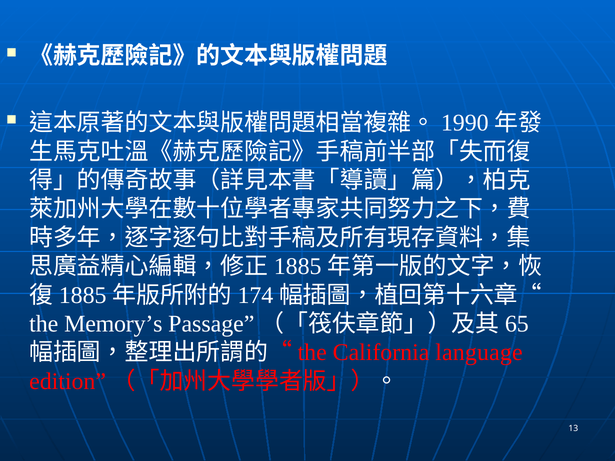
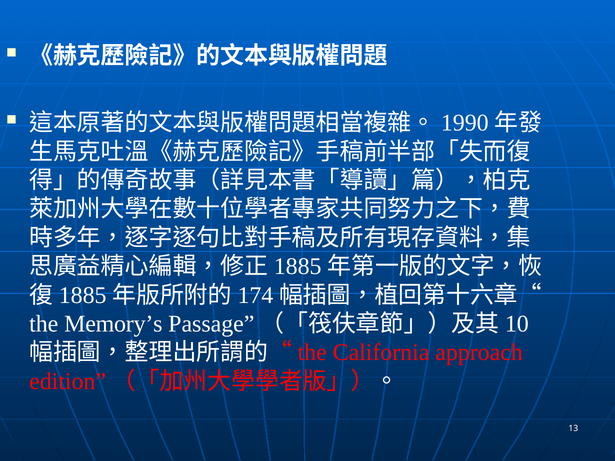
65: 65 -> 10
language: language -> approach
